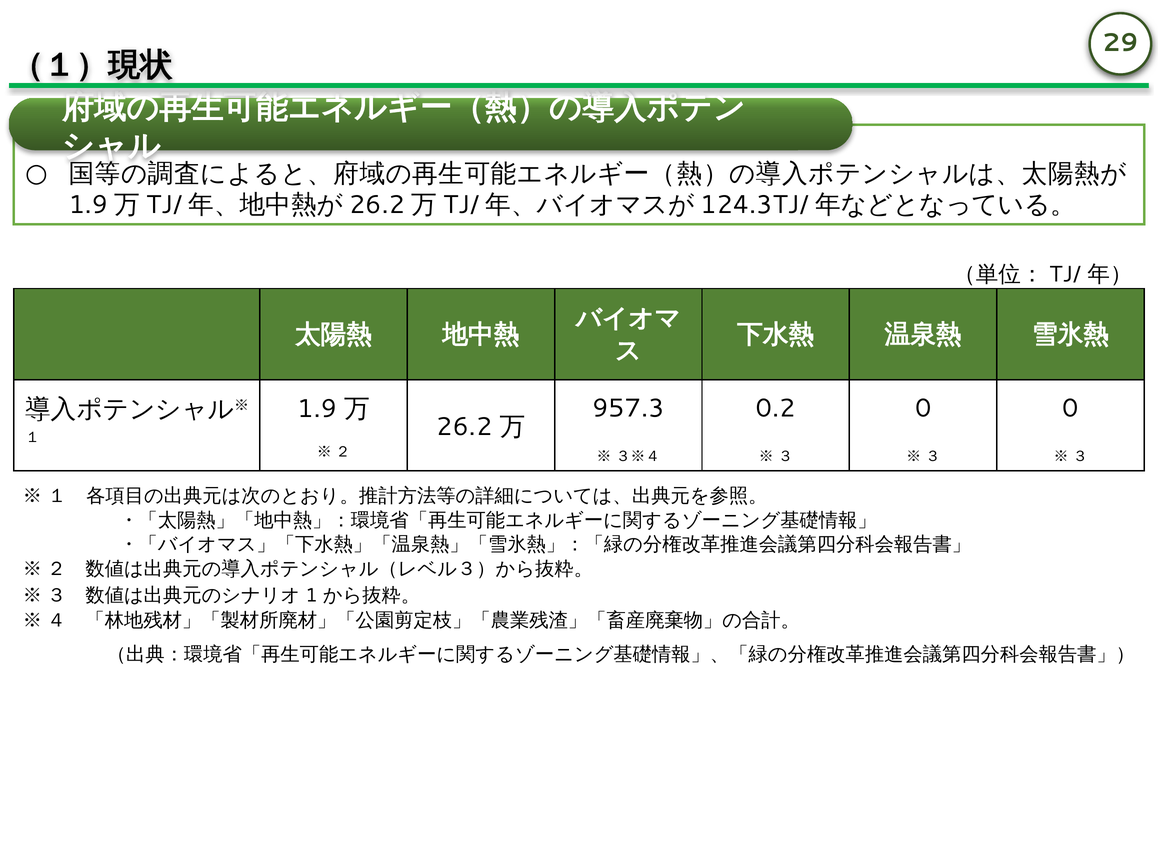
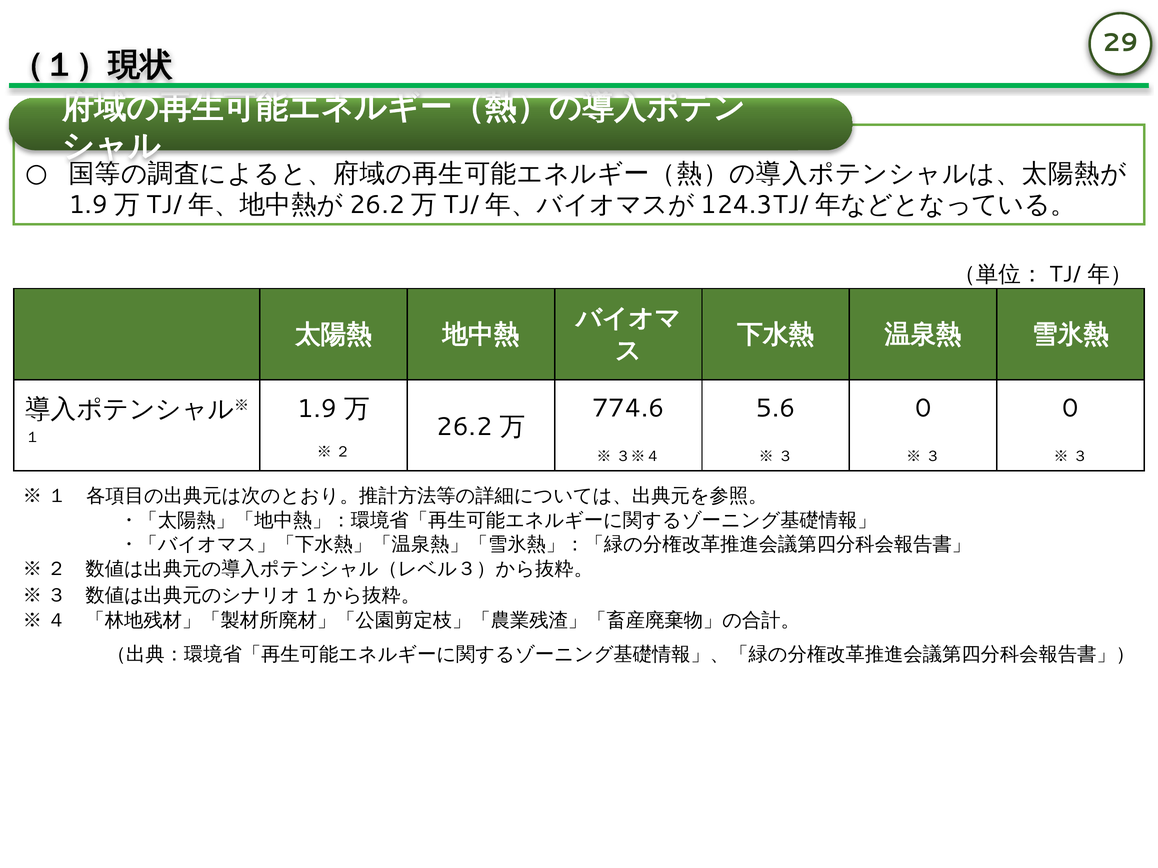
957.3: 957.3 -> 774.6
0.2: 0.2 -> 5.6
